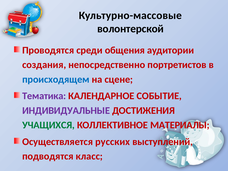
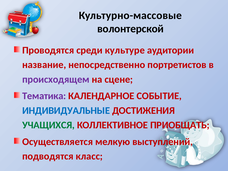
общения: общения -> культуре
создания: создания -> название
происходящем colour: blue -> purple
ИНДИВИДУАЛЬНЫЕ colour: purple -> blue
МАТЕРИАЛЫ: МАТЕРИАЛЫ -> ПРИОБЩАТЬ
русских: русских -> мелкую
